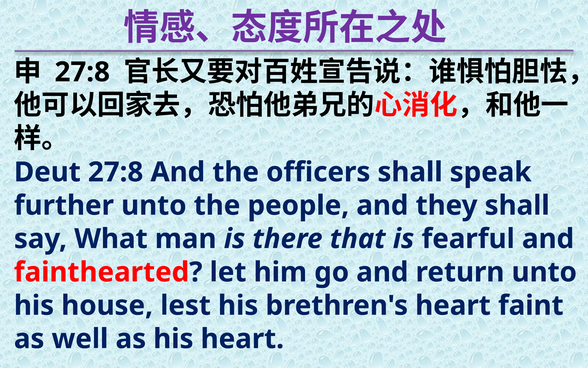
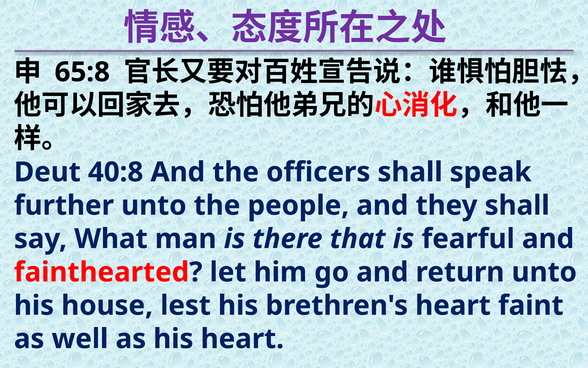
27:8 at (82, 72): 27:8 -> 65:8
Deut 27:8: 27:8 -> 40:8
